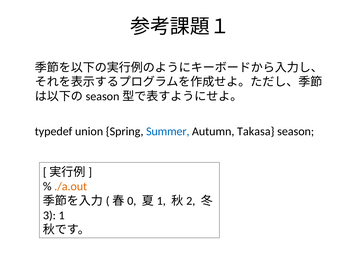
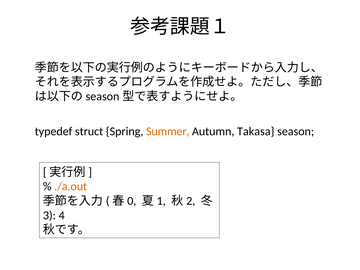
union: union -> struct
Summer colour: blue -> orange
1: 1 -> 4
